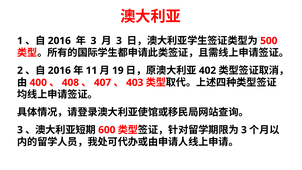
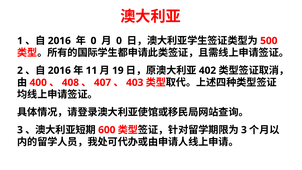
3 at (93, 41): 3 -> 0
3 at (119, 41): 3 -> 0
